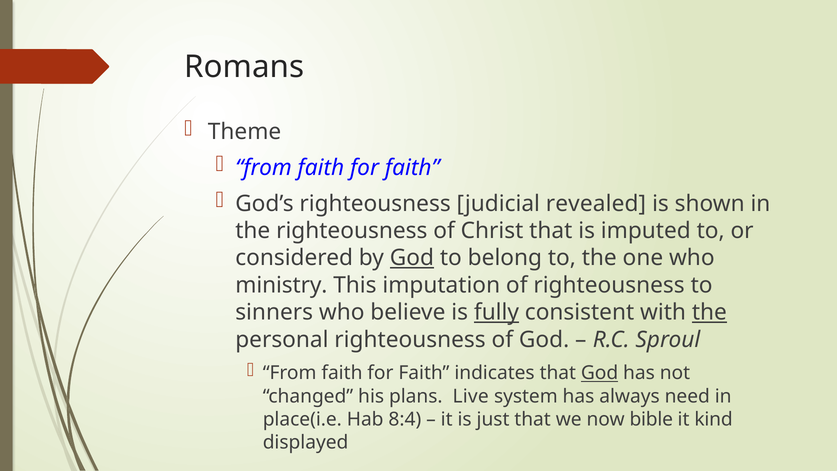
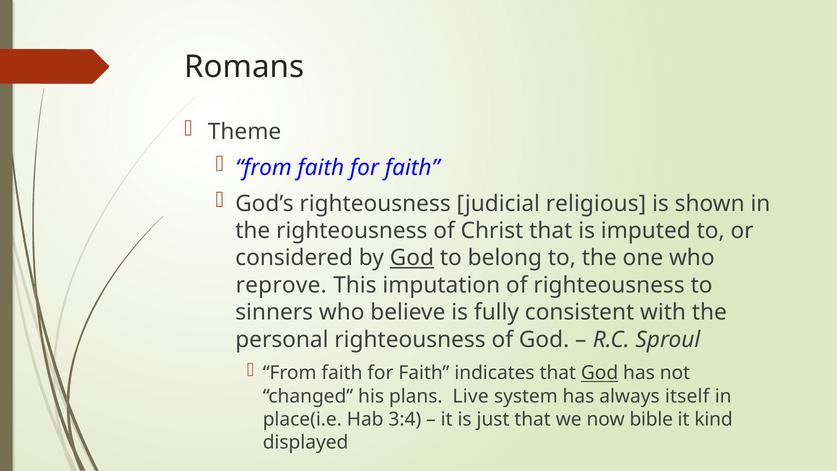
revealed: revealed -> religious
ministry: ministry -> reprove
fully underline: present -> none
the at (709, 312) underline: present -> none
need: need -> itself
8:4: 8:4 -> 3:4
